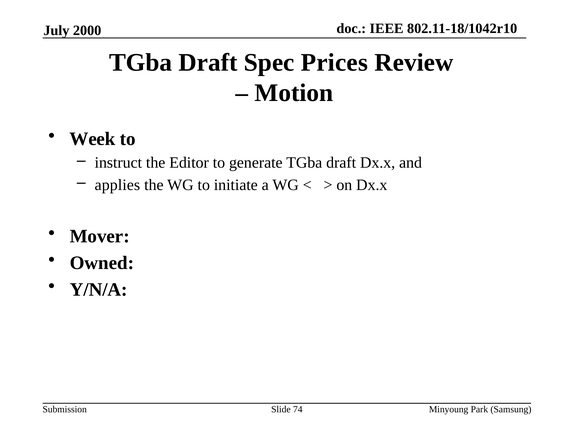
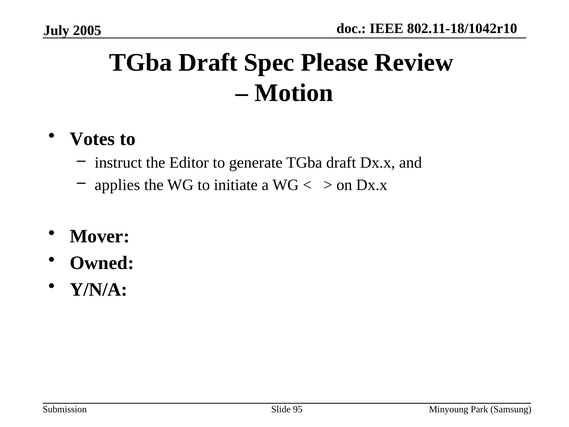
2000: 2000 -> 2005
Prices: Prices -> Please
Week: Week -> Votes
74: 74 -> 95
